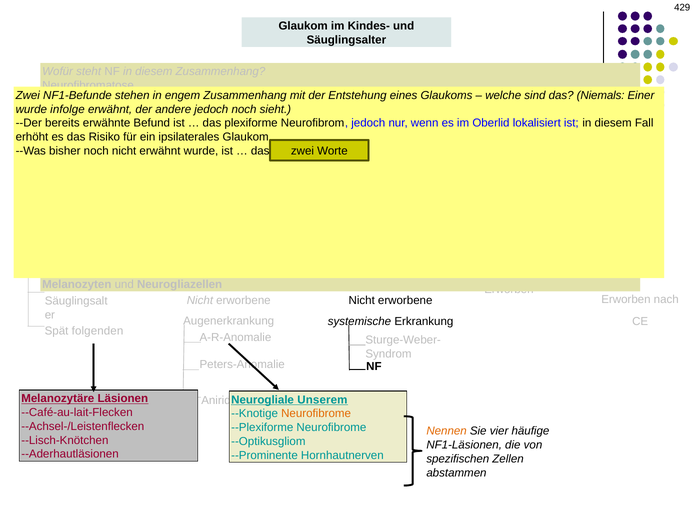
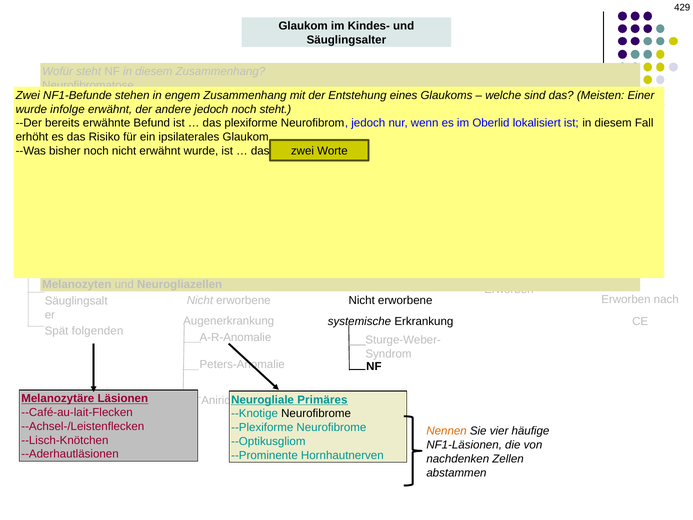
das Niemals: Niemals -> Meisten
noch sieht: sieht -> steht
Unserem: Unserem -> Primäres
Neurofibrome at (316, 413) colour: orange -> black
spezifischen: spezifischen -> nachdenken
